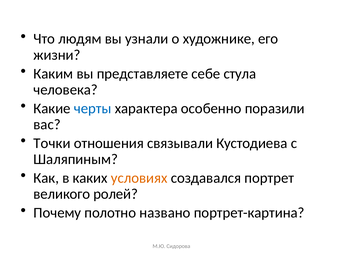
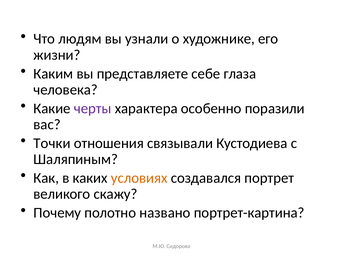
стула: стула -> глаза
черты colour: blue -> purple
ролей: ролей -> скажу
